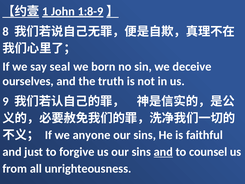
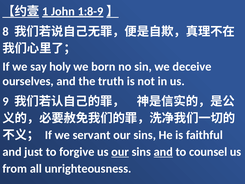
seal: seal -> holy
anyone: anyone -> servant
our at (120, 152) underline: none -> present
